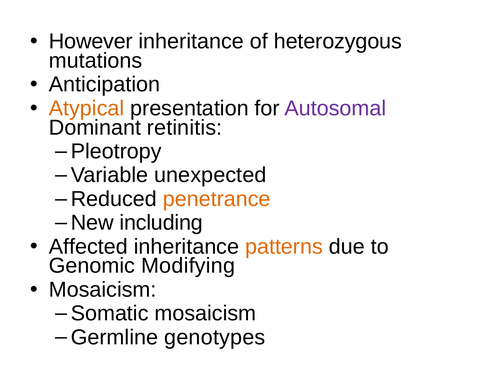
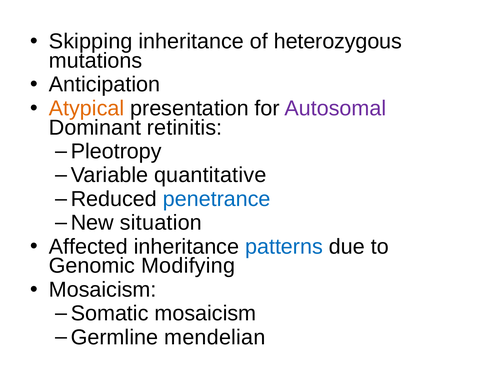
However: However -> Skipping
unexpected: unexpected -> quantitative
penetrance colour: orange -> blue
including: including -> situation
patterns colour: orange -> blue
genotypes: genotypes -> mendelian
